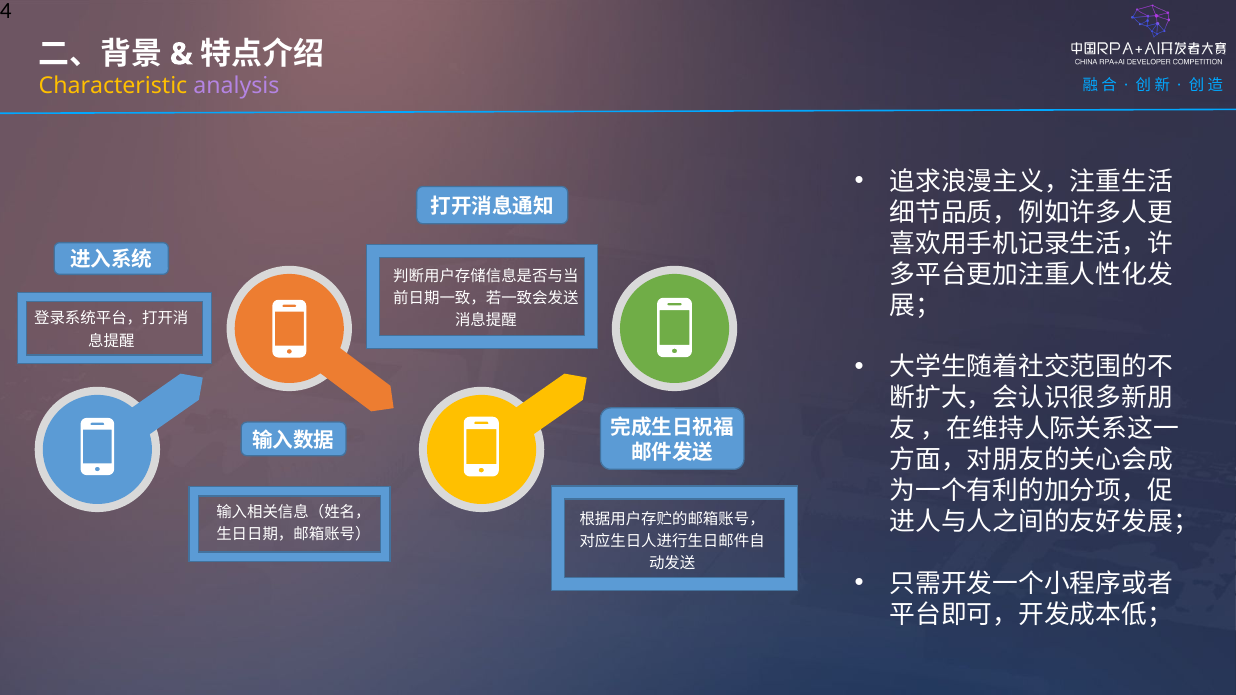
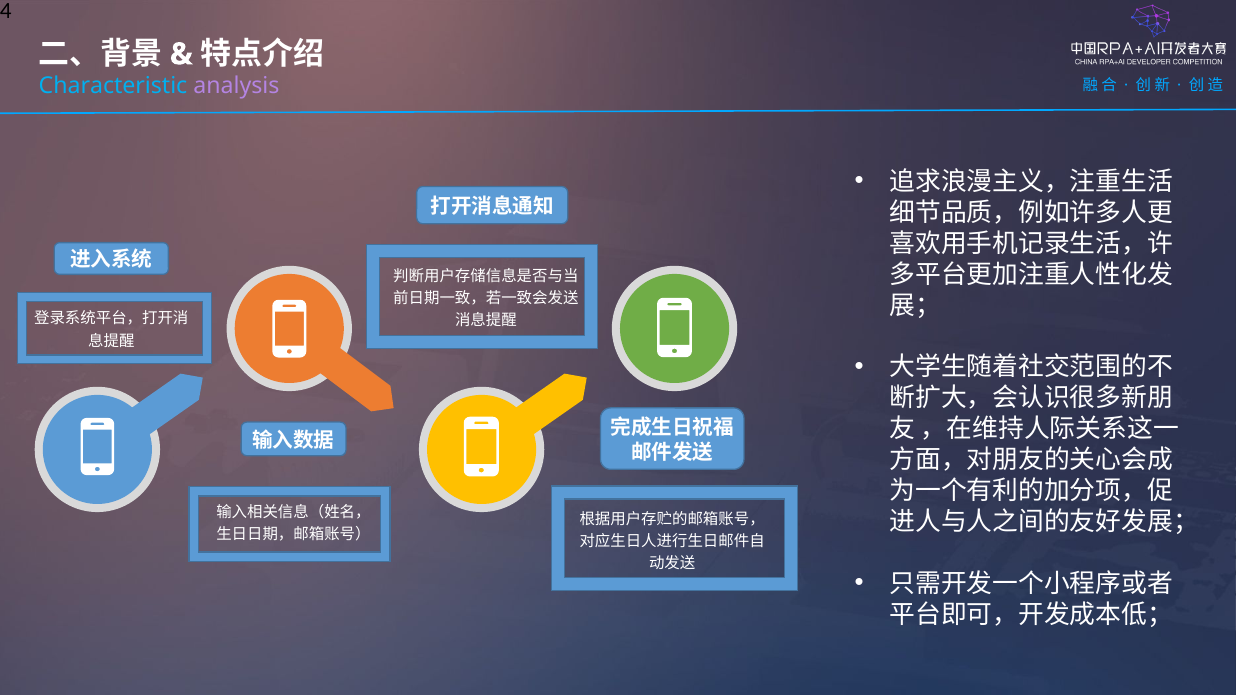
Characteristic colour: yellow -> light blue
